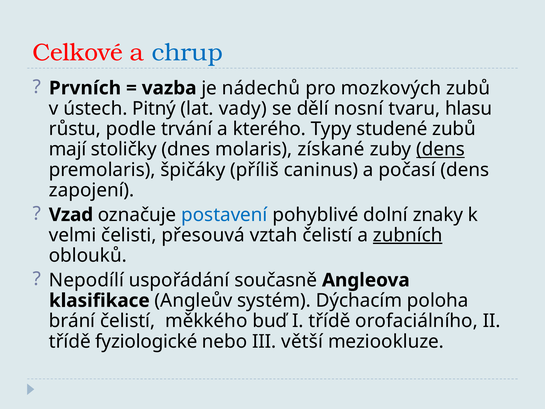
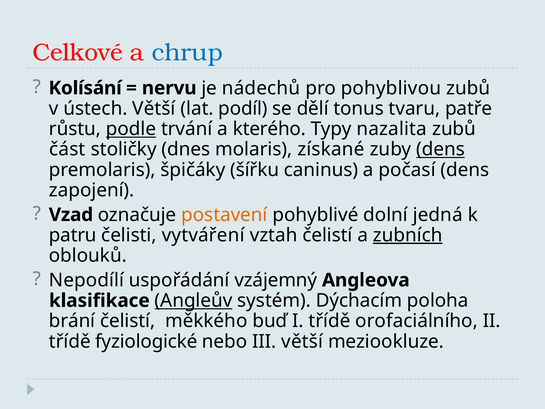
Prvních: Prvních -> Kolísání
vazba: vazba -> nervu
mozkových: mozkových -> pohyblivou
ústech Pitný: Pitný -> Větší
vady: vady -> podíl
nosní: nosní -> tonus
hlasu: hlasu -> patře
podle underline: none -> present
studené: studené -> nazalita
mají: mají -> část
příliš: příliš -> šířku
postavení colour: blue -> orange
znaky: znaky -> jedná
velmi: velmi -> patru
přesouvá: přesouvá -> vytváření
současně: současně -> vzájemný
Angleův underline: none -> present
